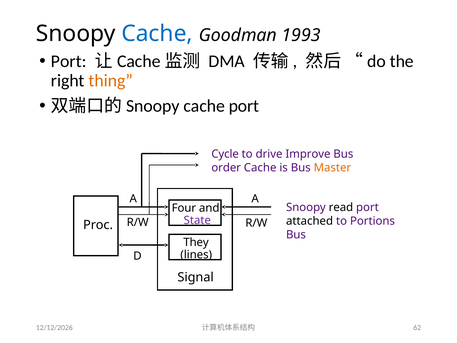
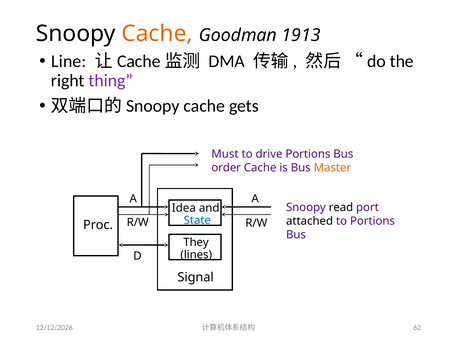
Cache at (157, 34) colour: blue -> orange
1993: 1993 -> 1913
Port at (69, 61): Port -> Line
thing colour: orange -> purple
cache port: port -> gets
Cycle: Cycle -> Must
drive Improve: Improve -> Portions
Four: Four -> Idea
State colour: purple -> blue
